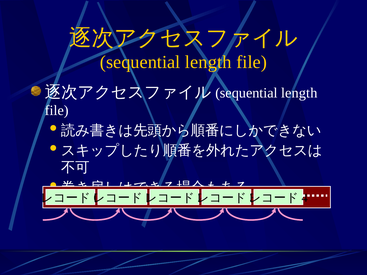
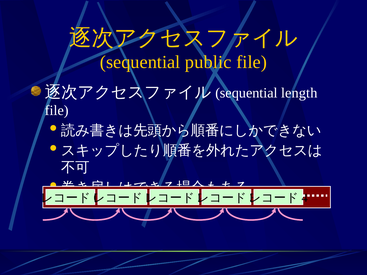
sequential length: length -> public
